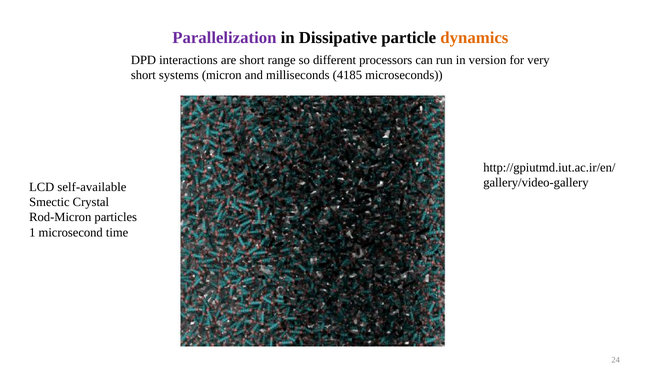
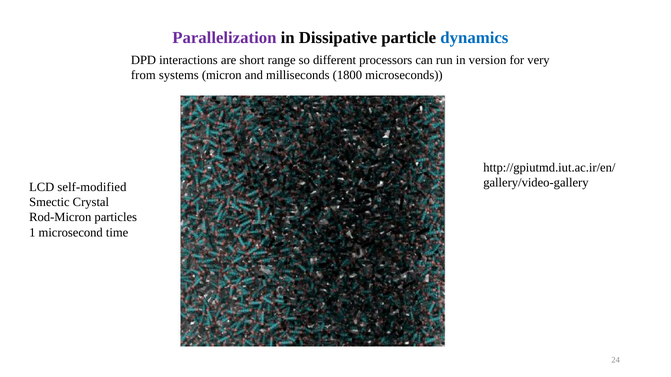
dynamics colour: orange -> blue
short at (143, 75): short -> from
4185: 4185 -> 1800
self-available: self-available -> self-modified
